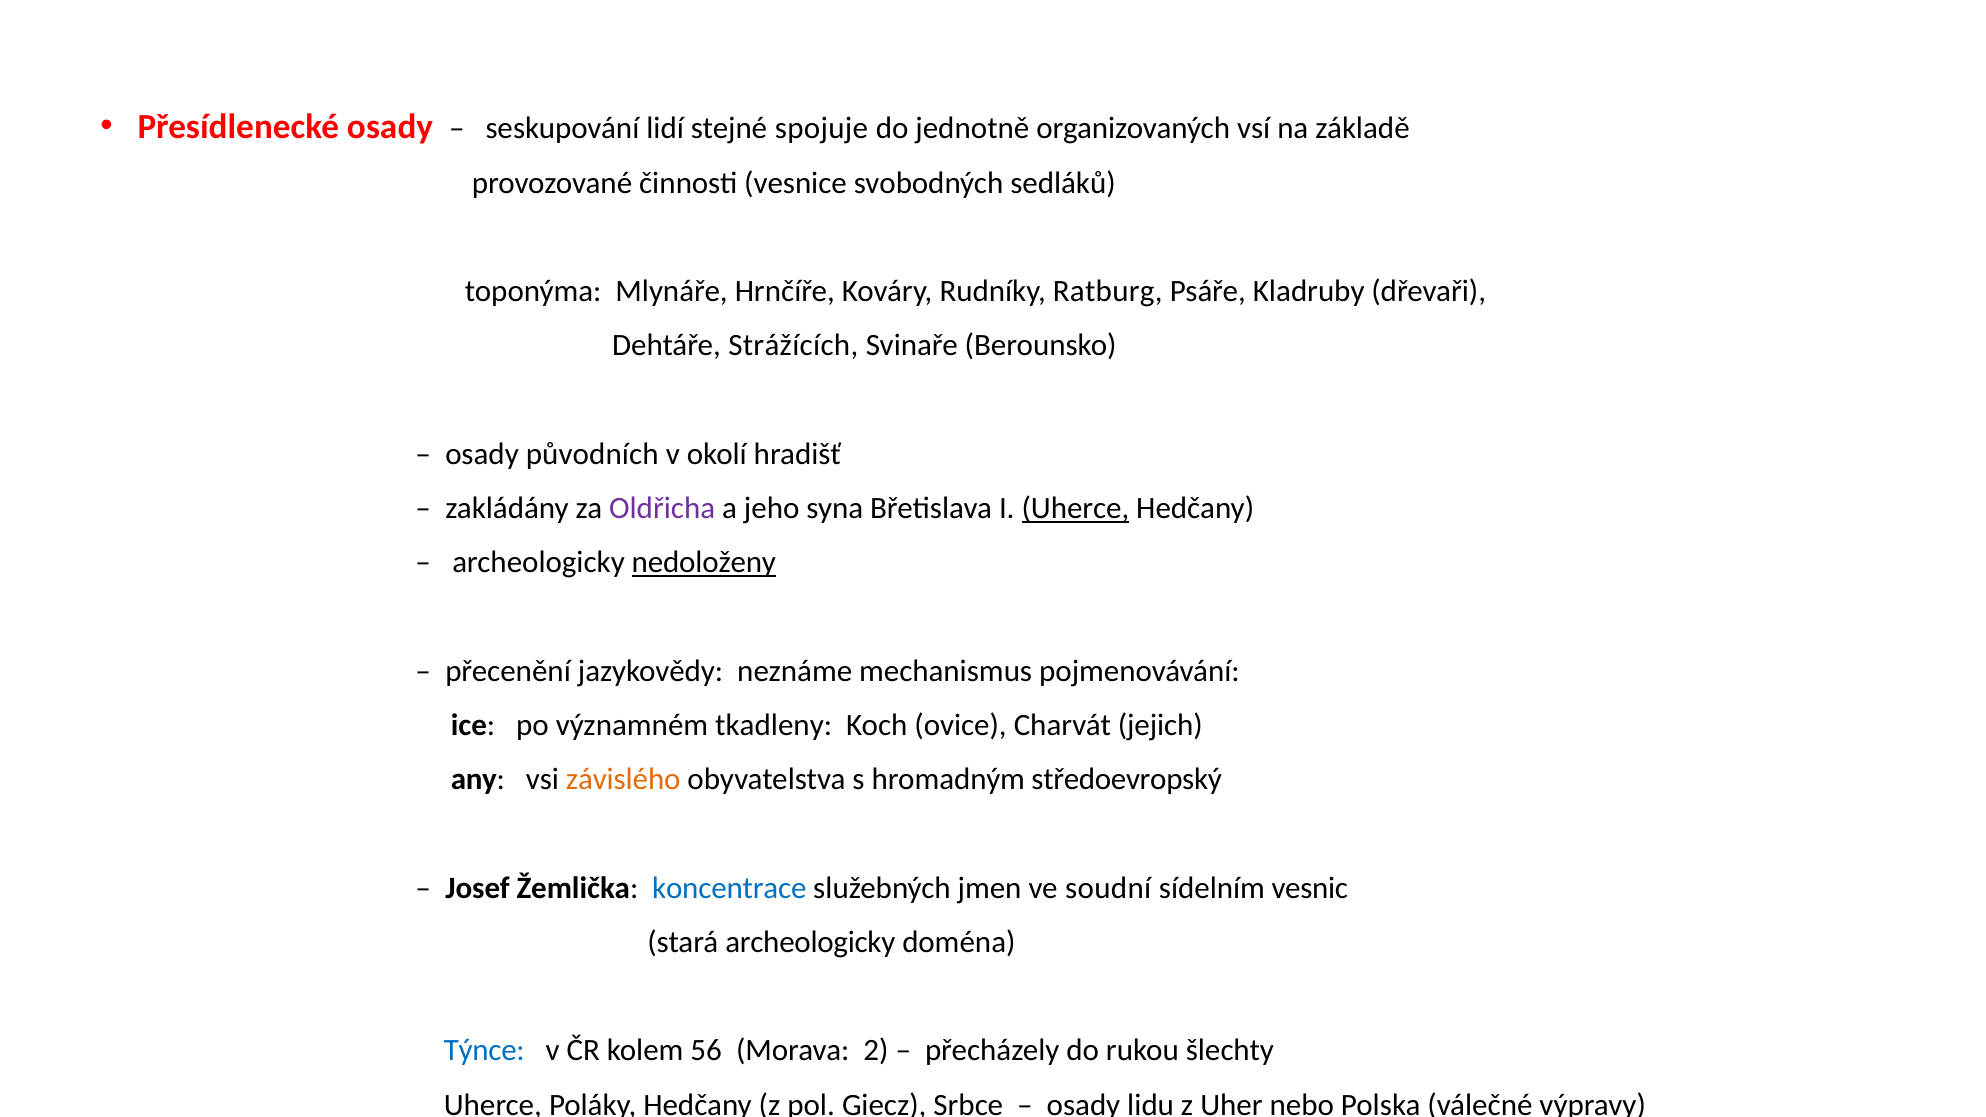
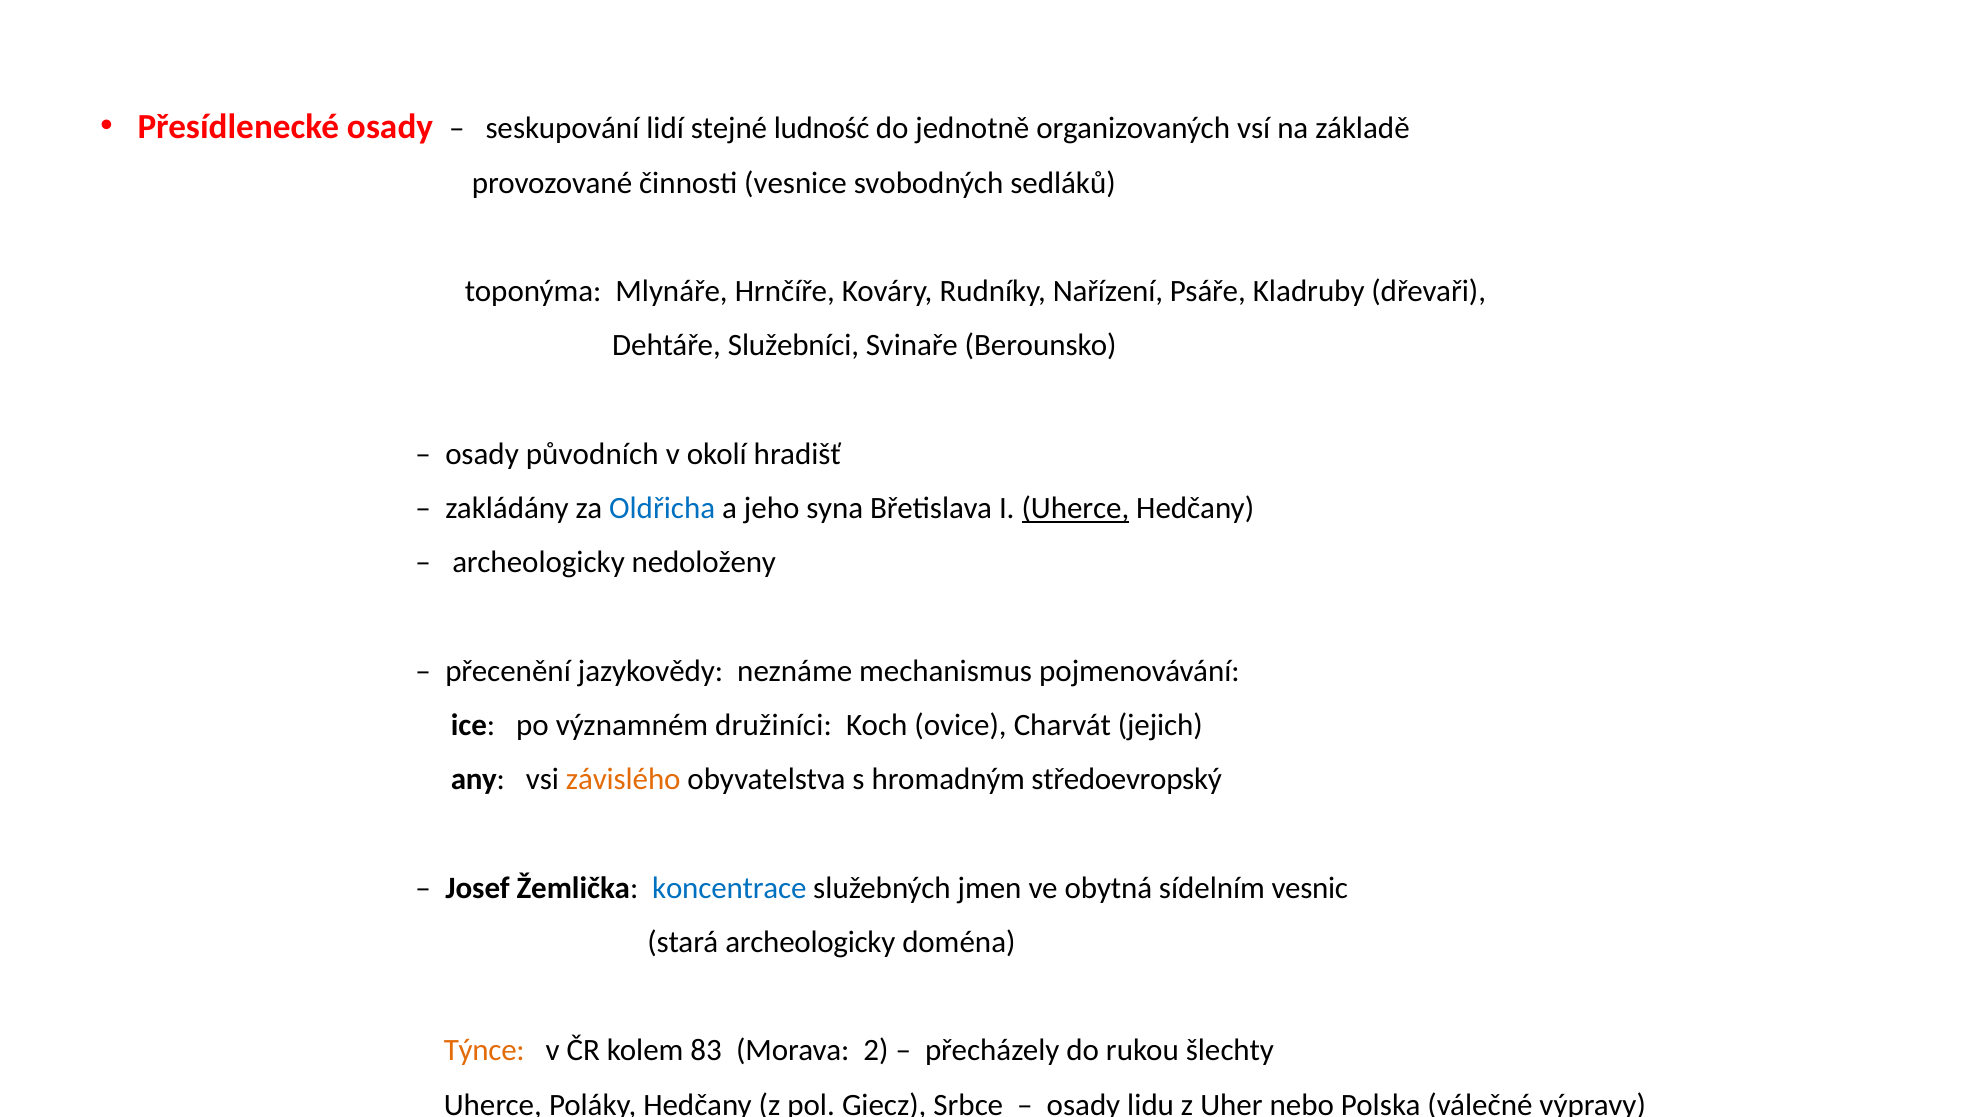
spojuje: spojuje -> ludność
Ratburg: Ratburg -> Nařízení
Strážících: Strážících -> Služebníci
Oldřicha colour: purple -> blue
nedoloženy underline: present -> none
tkadleny: tkadleny -> družiníci
soudní: soudní -> obytná
Týnce colour: blue -> orange
56: 56 -> 83
